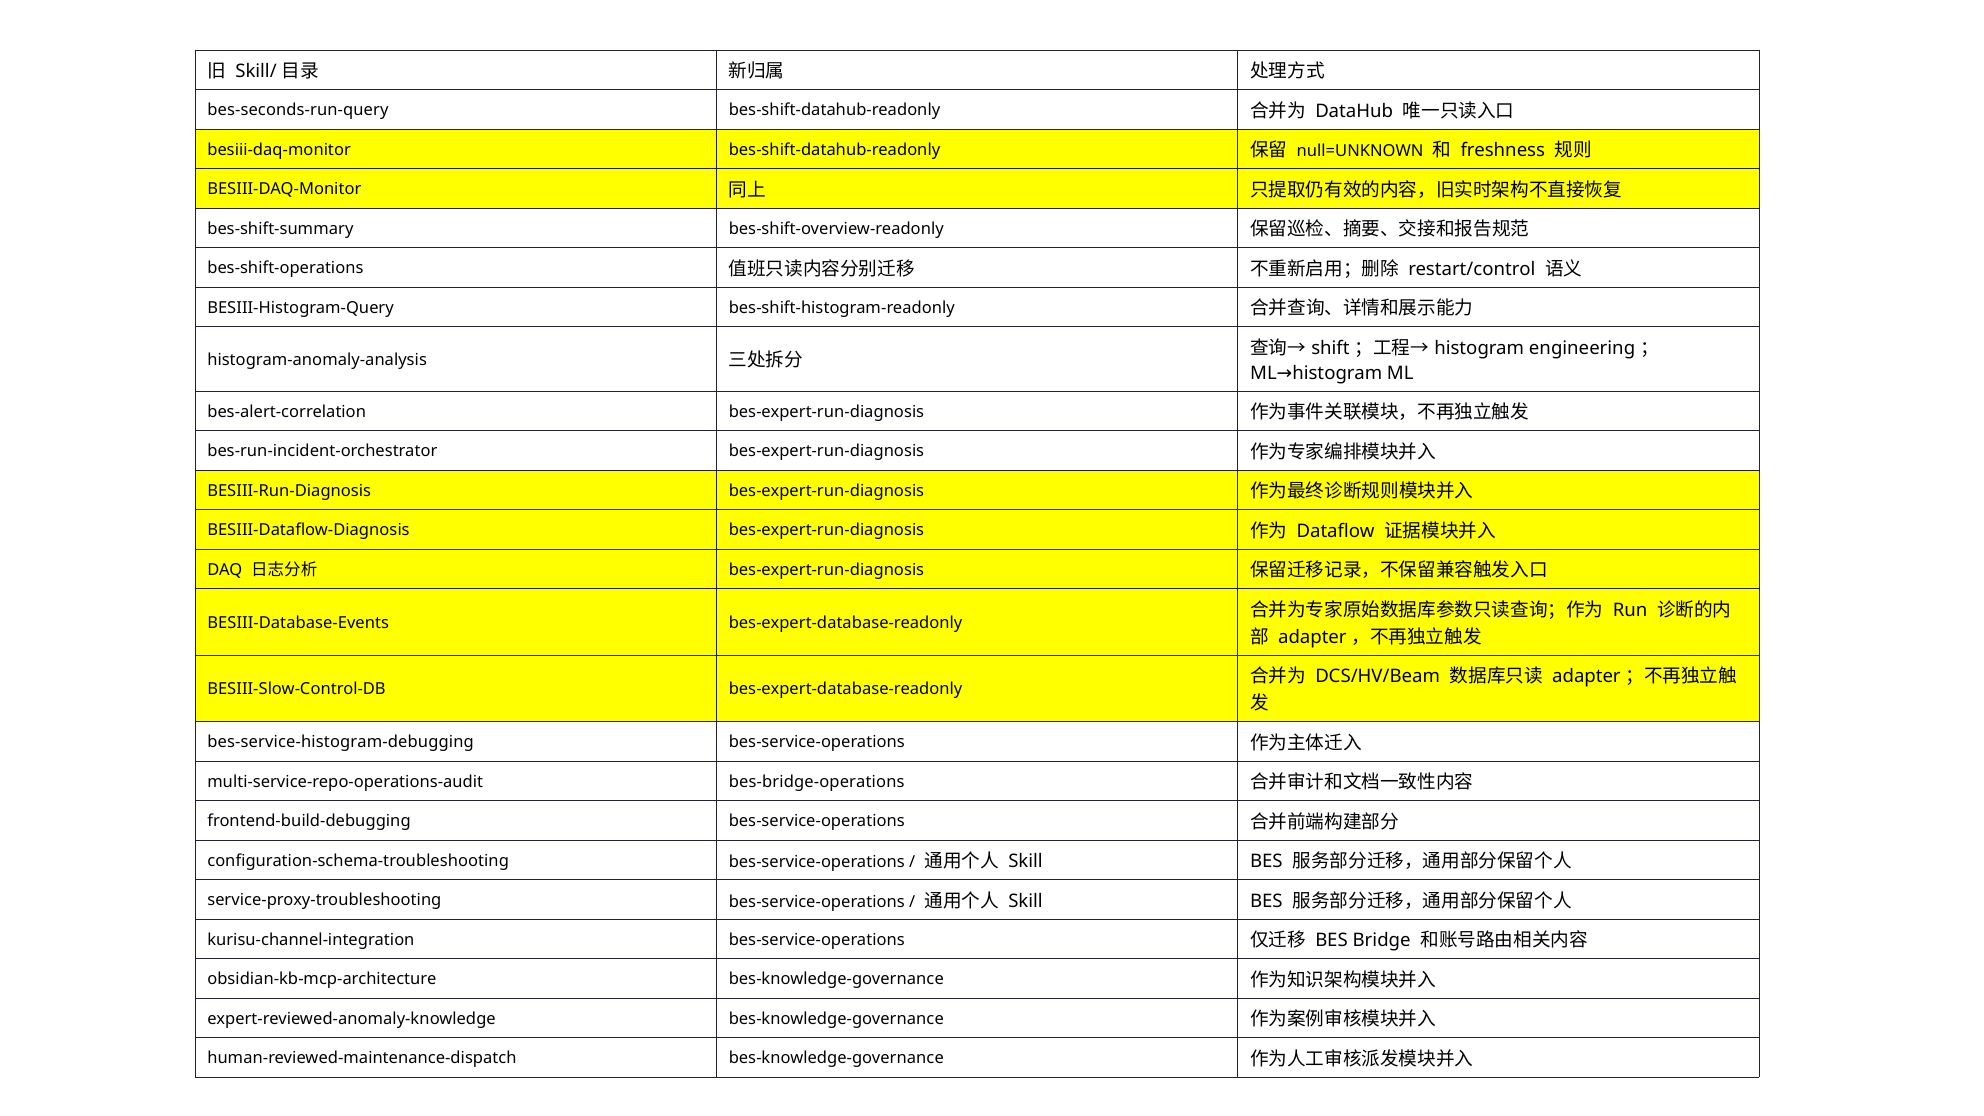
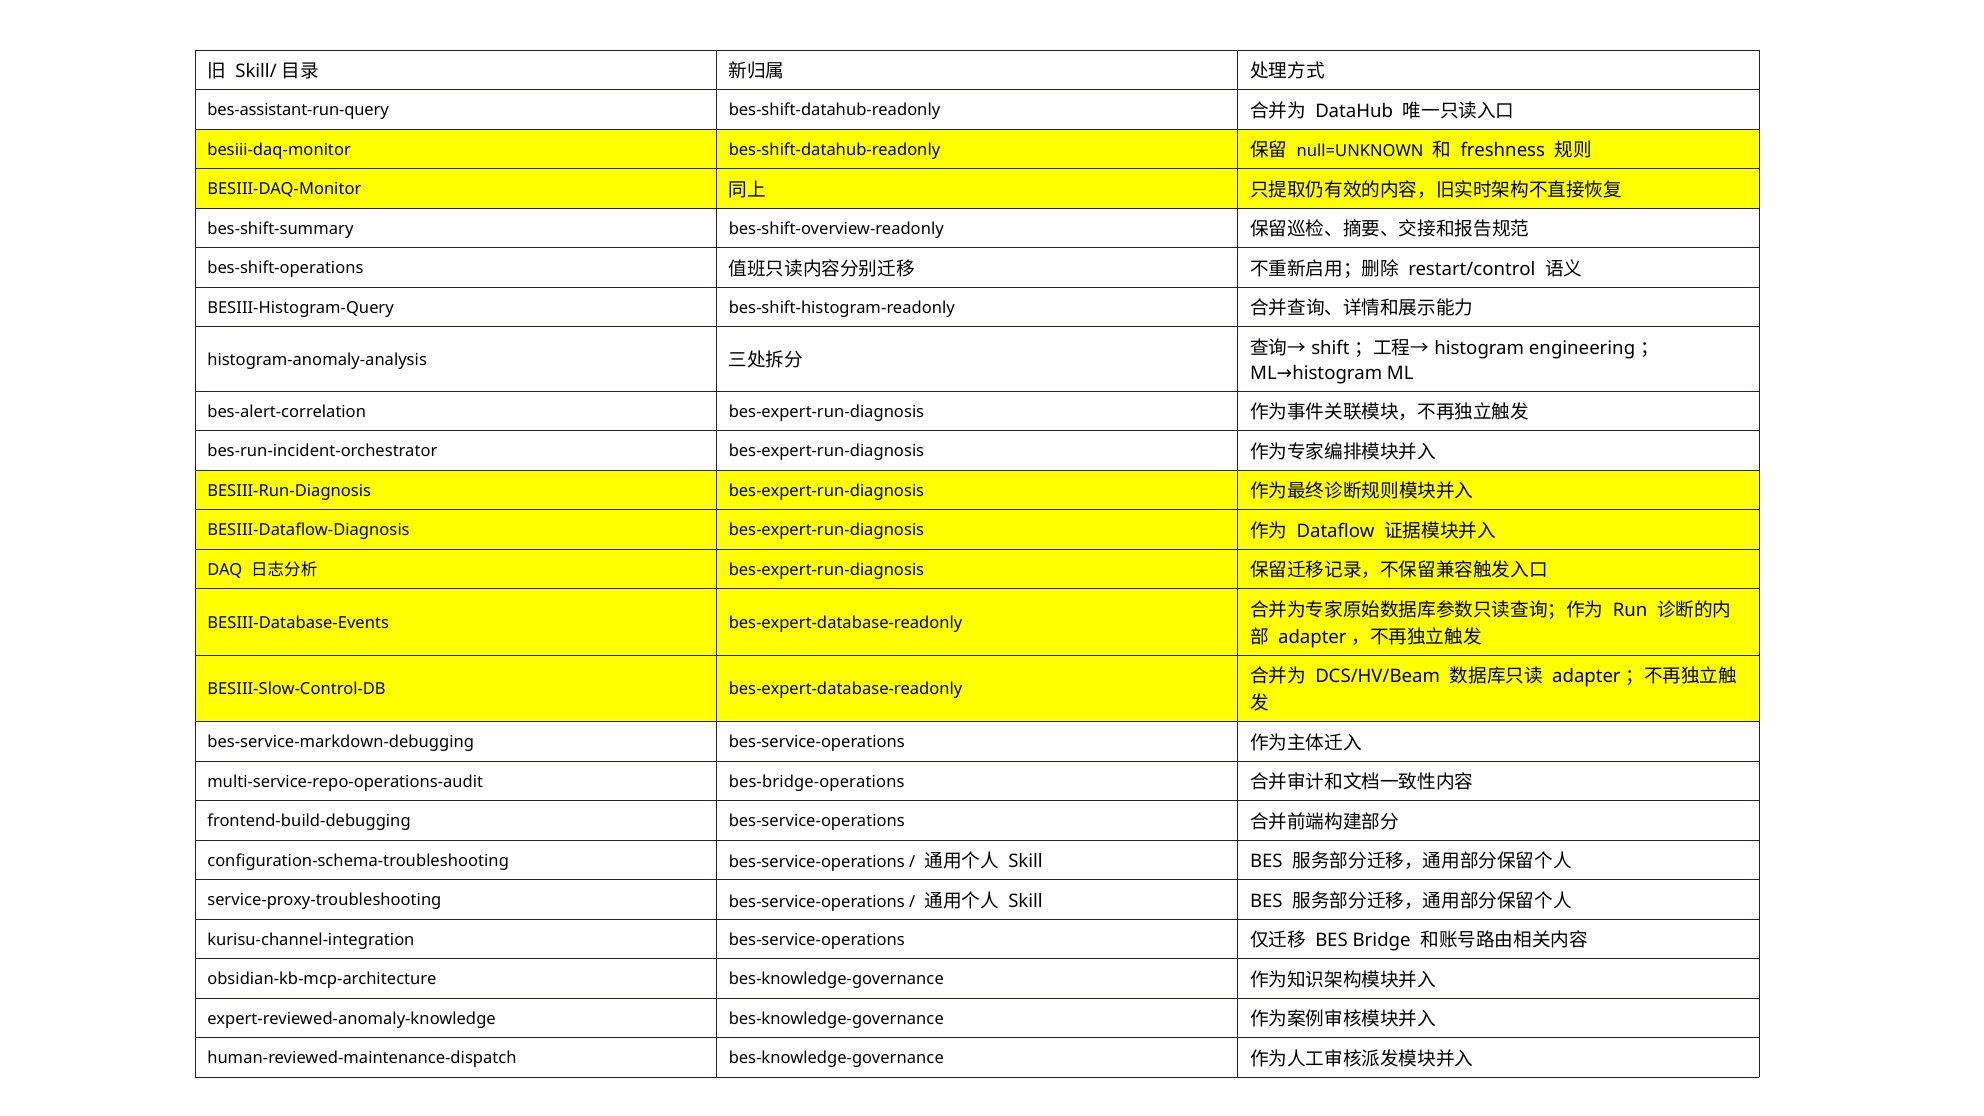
bes-seconds-run-query: bes-seconds-run-query -> bes-assistant-run-query
bes-service-histogram-debugging: bes-service-histogram-debugging -> bes-service-markdown-debugging
